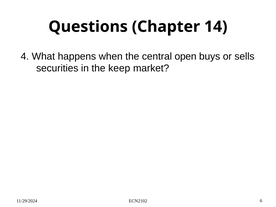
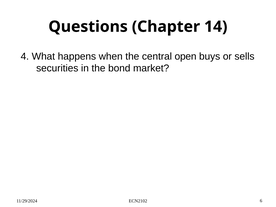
keep: keep -> bond
